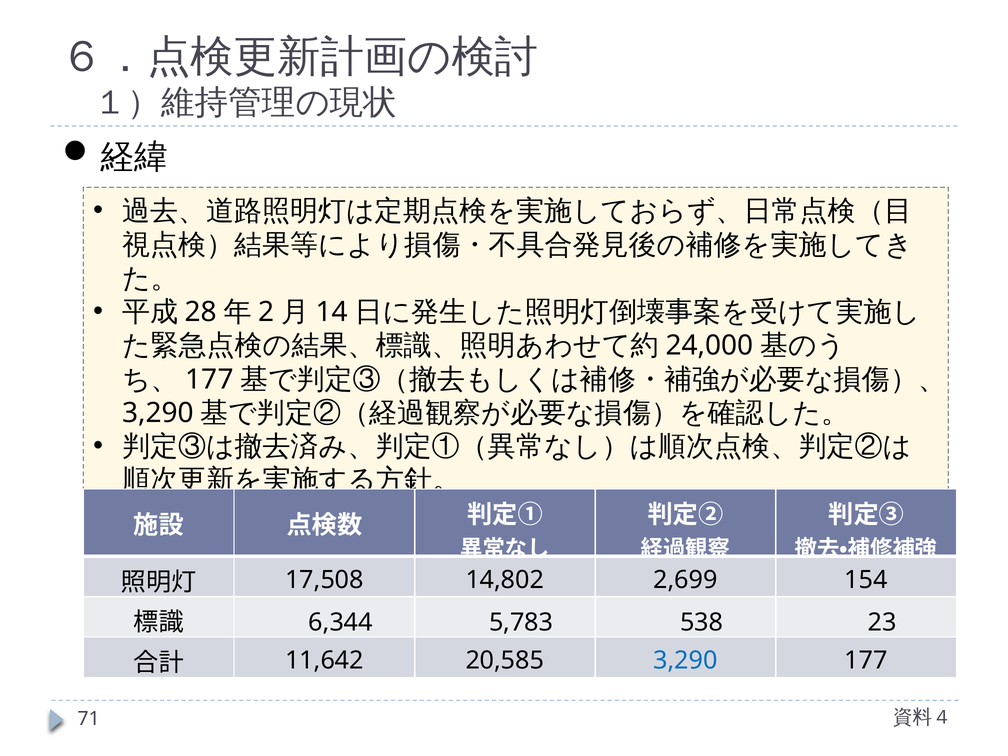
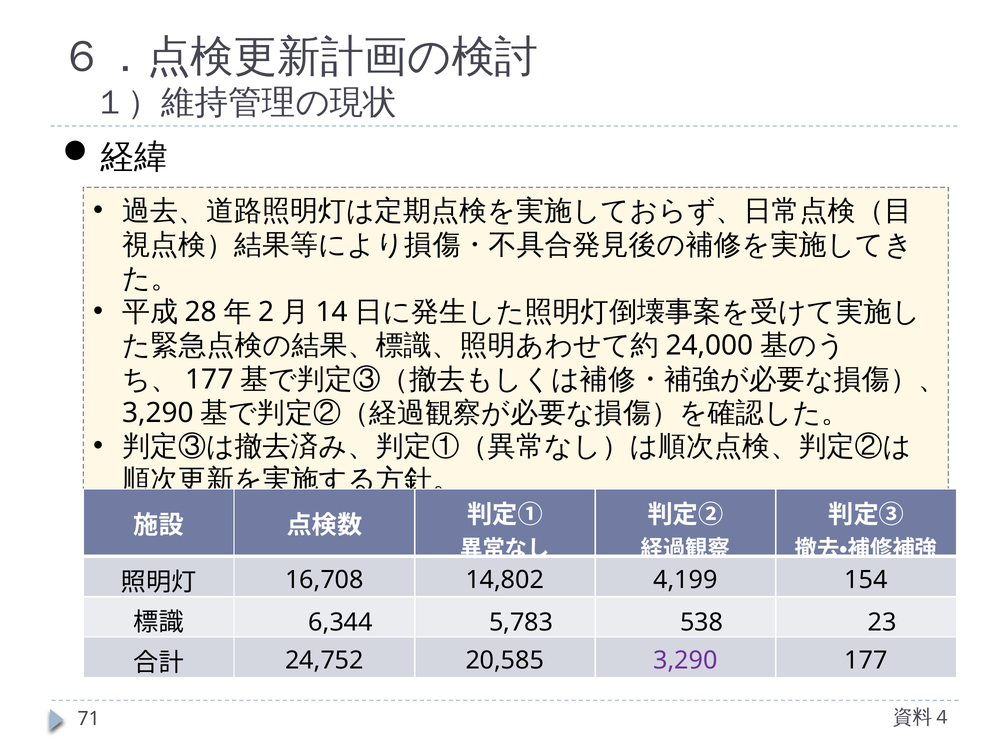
17,508: 17,508 -> 16,708
2,699: 2,699 -> 4,199
11,642: 11,642 -> 24,752
3,290 colour: blue -> purple
